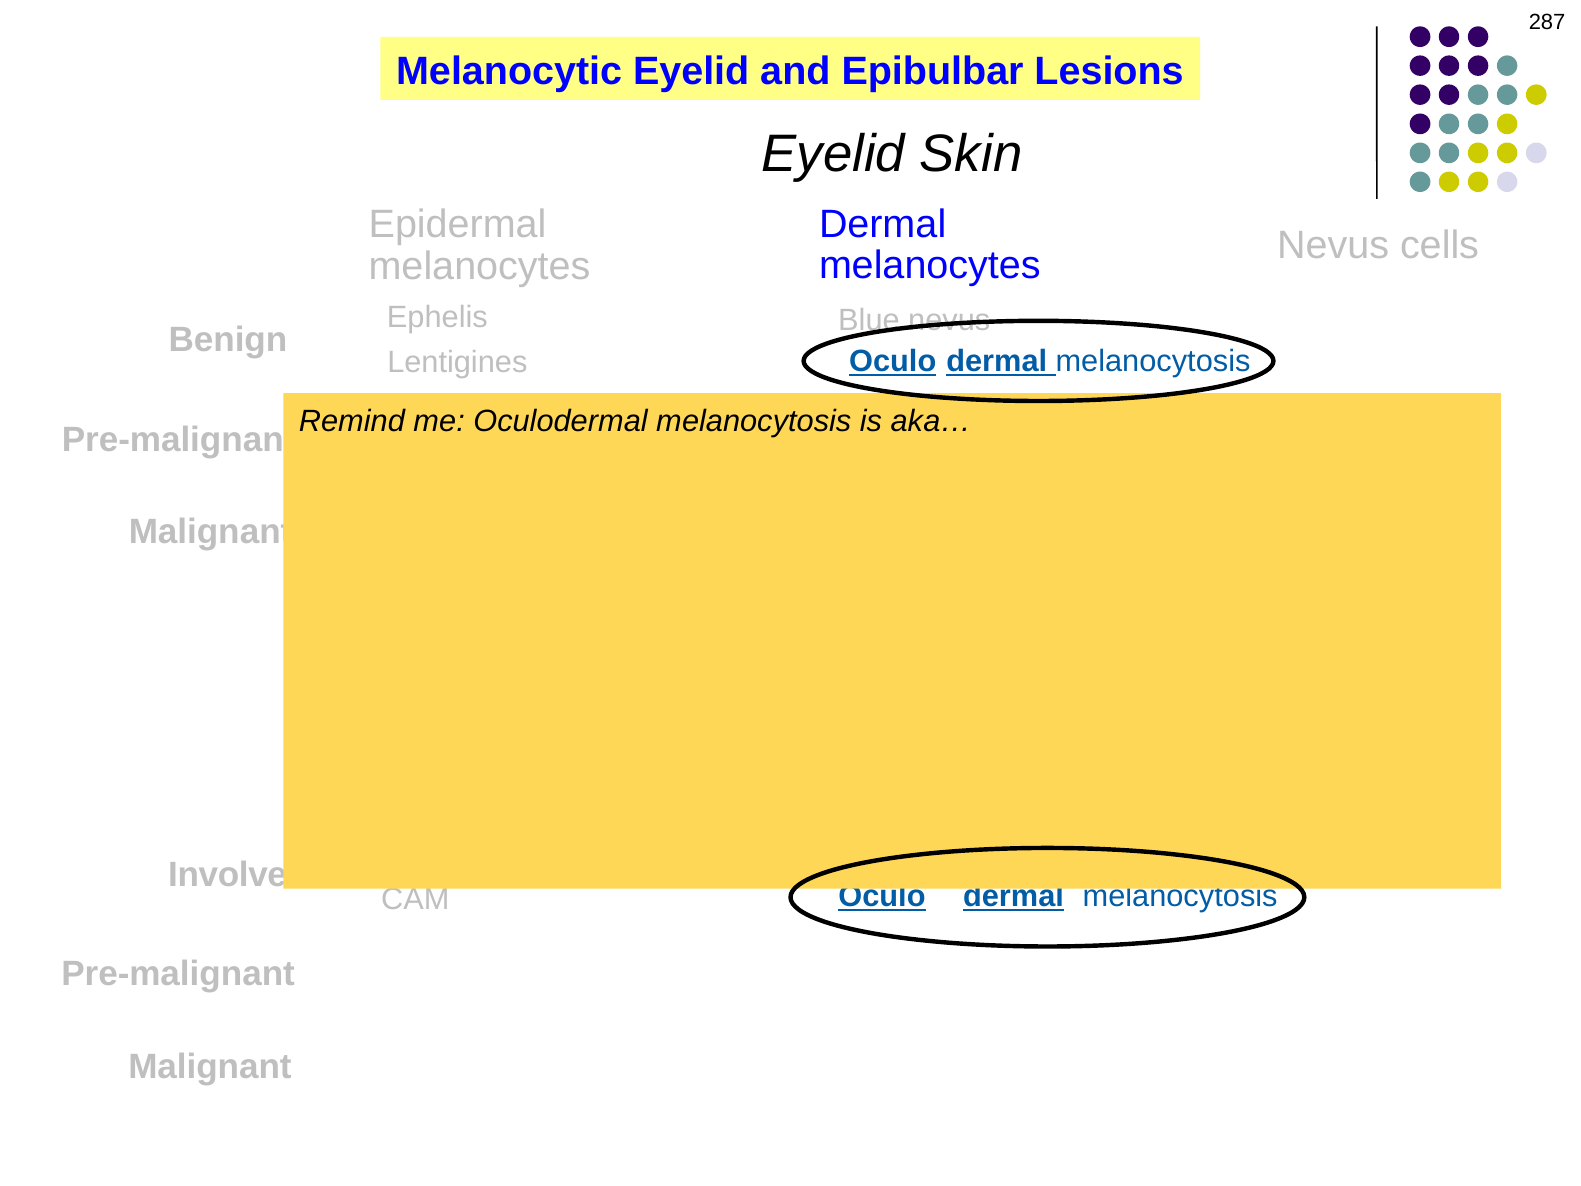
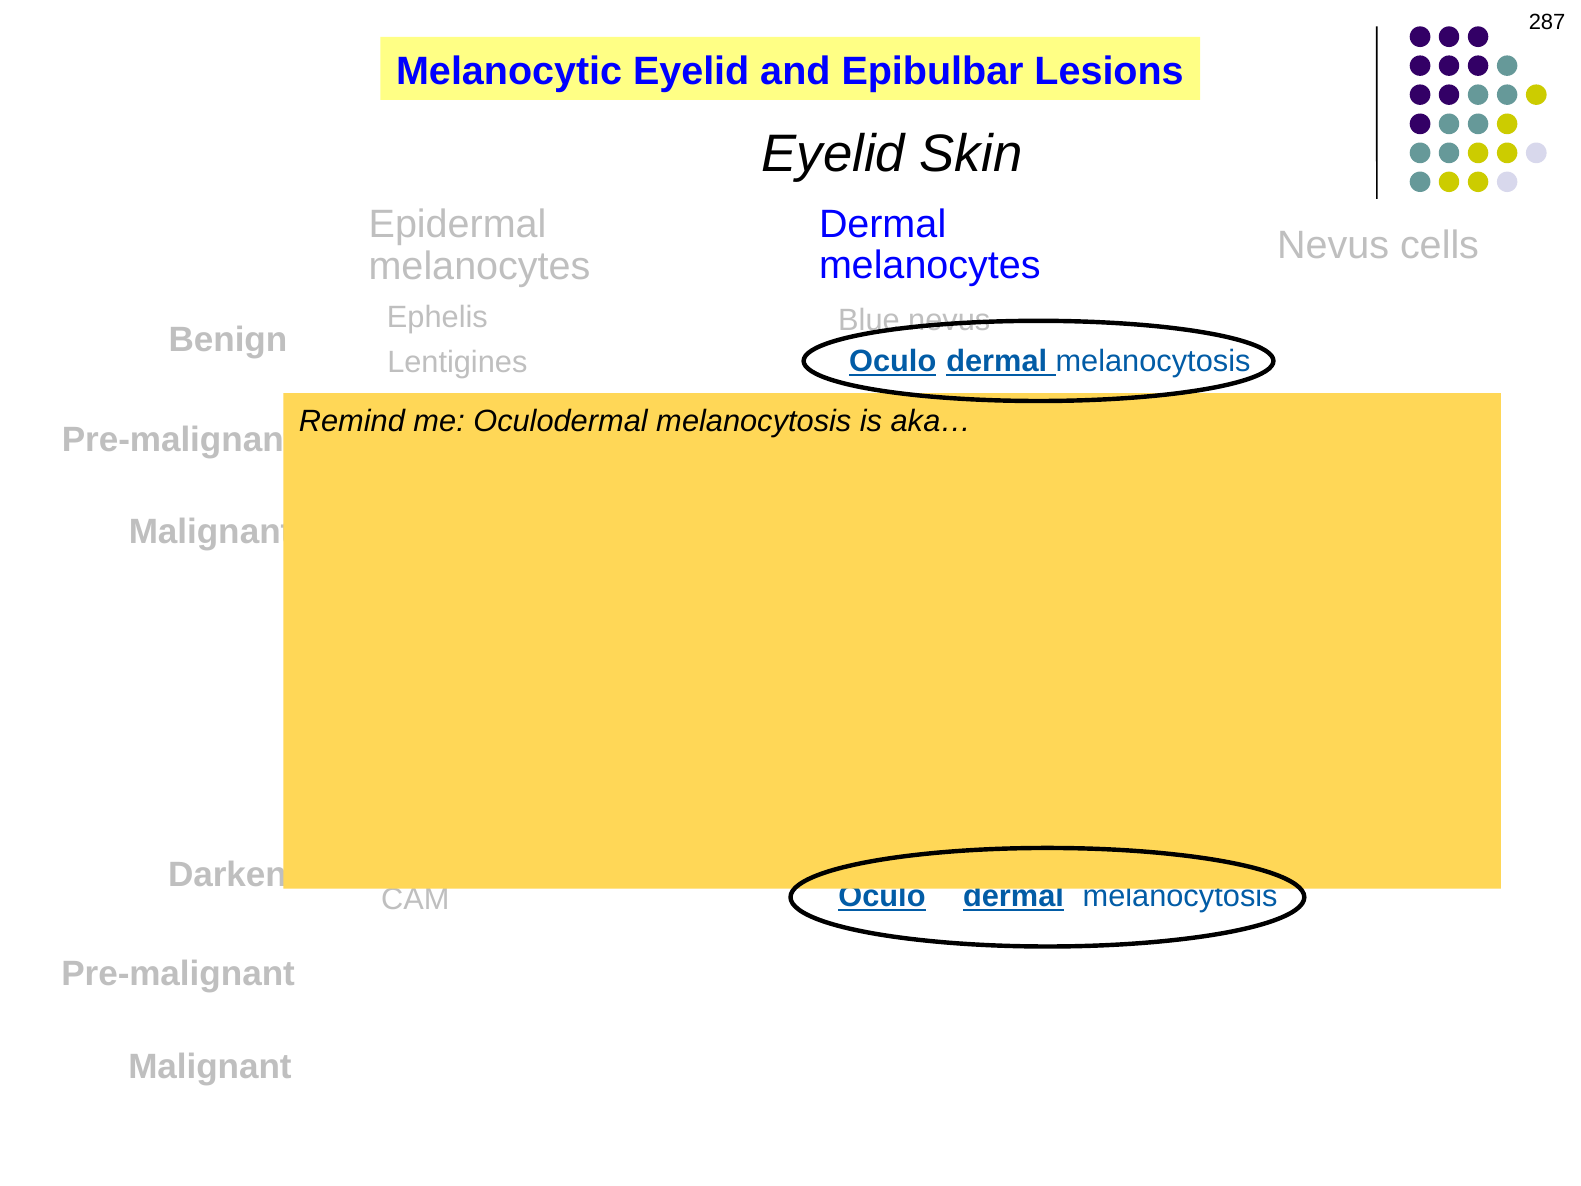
Involve: Involve -> Darken
